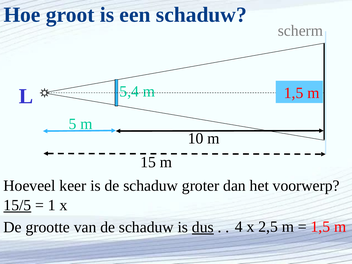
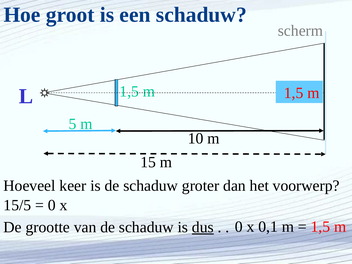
5,4 at (129, 92): 5,4 -> 1,5
15/5 underline: present -> none
1 at (52, 205): 1 -> 0
4 at (239, 227): 4 -> 0
2,5: 2,5 -> 0,1
